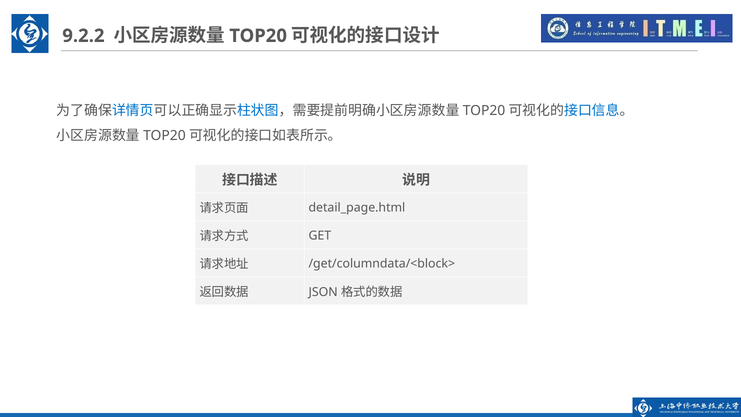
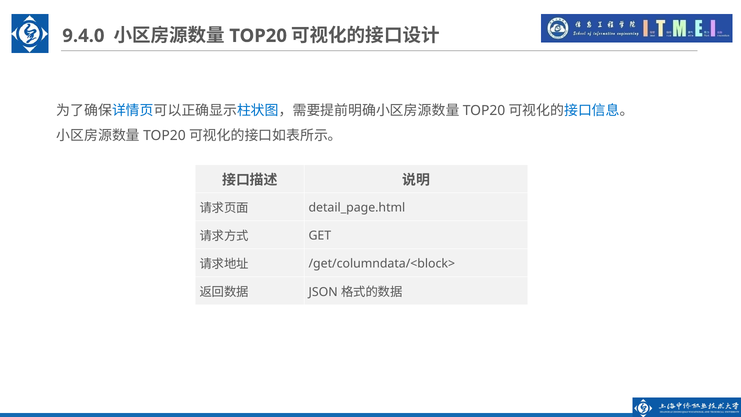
9.2.2: 9.2.2 -> 9.4.0
